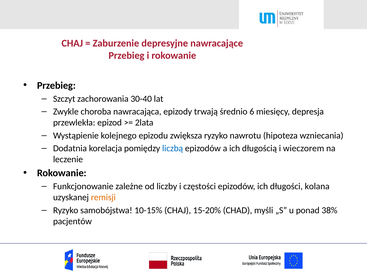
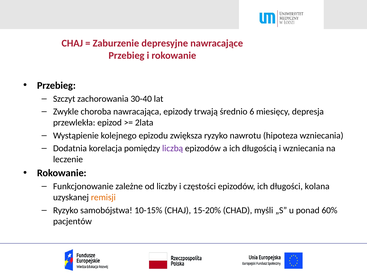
liczbą colour: blue -> purple
i wieczorem: wieczorem -> wzniecania
38%: 38% -> 60%
